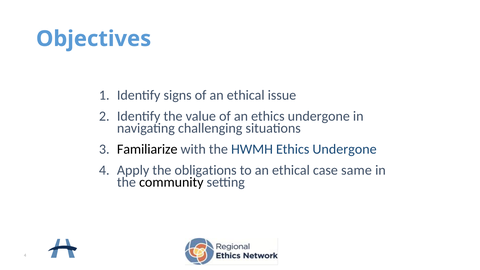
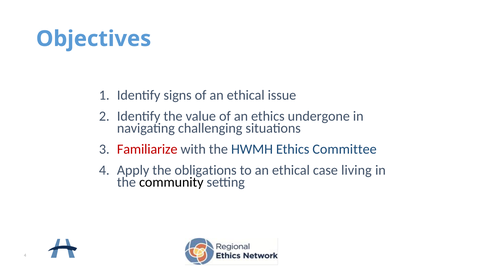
Familiarize colour: black -> red
HWMH Ethics Undergone: Undergone -> Committee
same: same -> living
